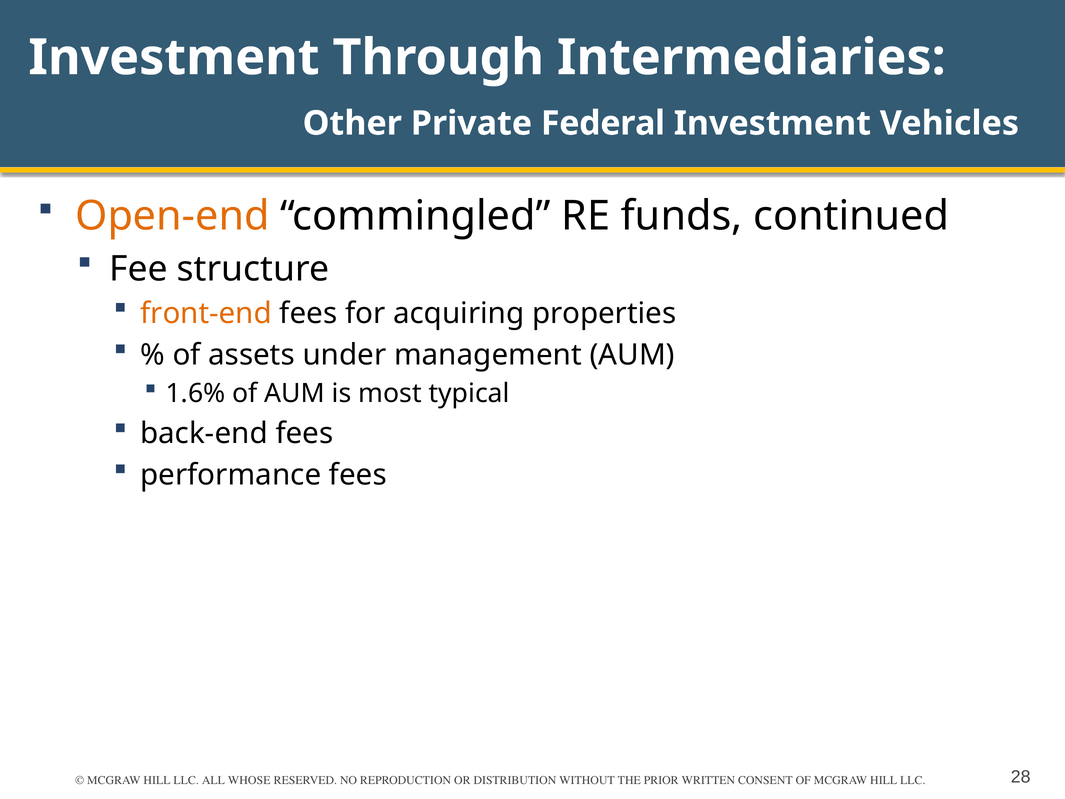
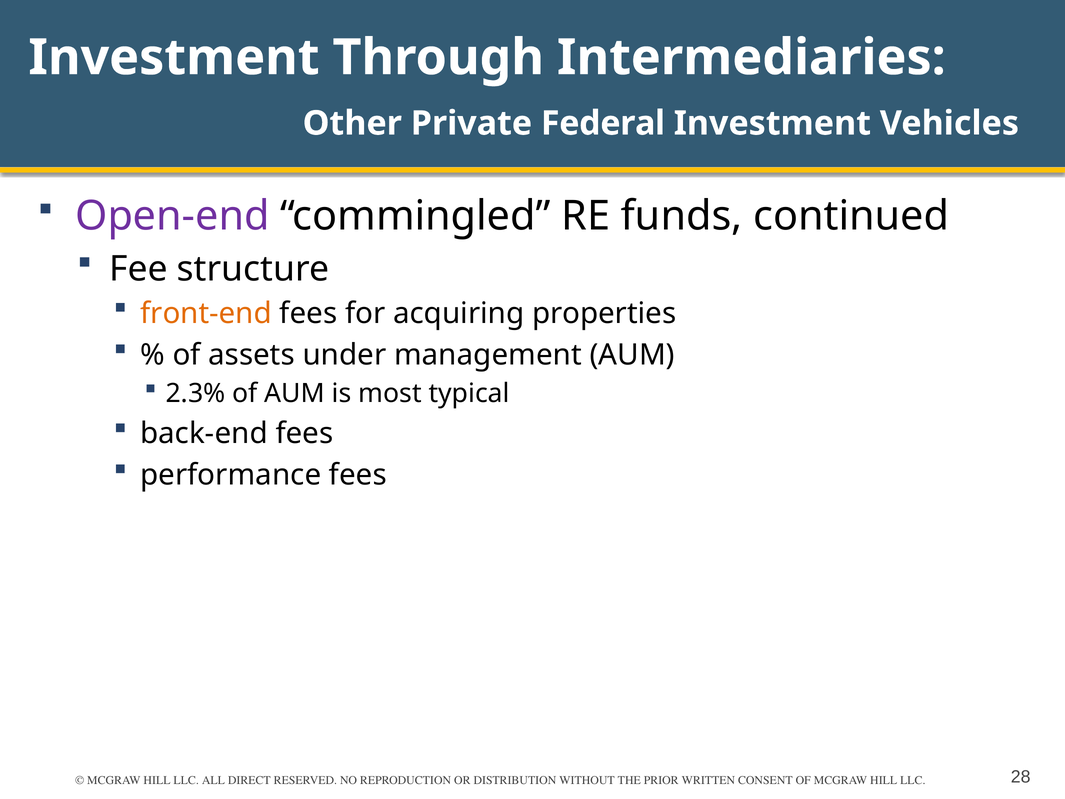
Open-end colour: orange -> purple
1.6%: 1.6% -> 2.3%
WHOSE: WHOSE -> DIRECT
